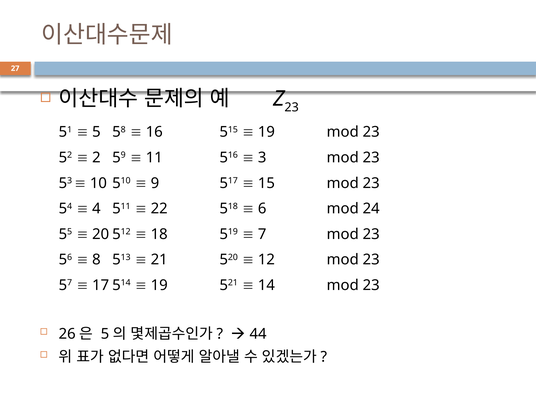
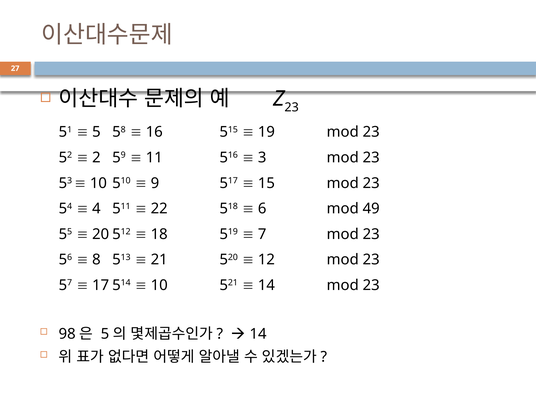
24: 24 -> 49
19 at (159, 285): 19 -> 10
26: 26 -> 98
44 at (258, 334): 44 -> 14
